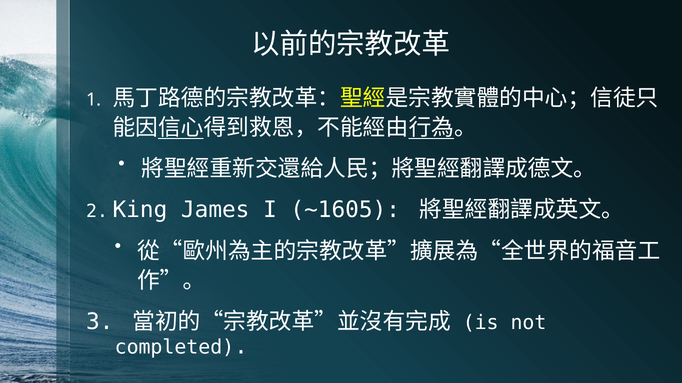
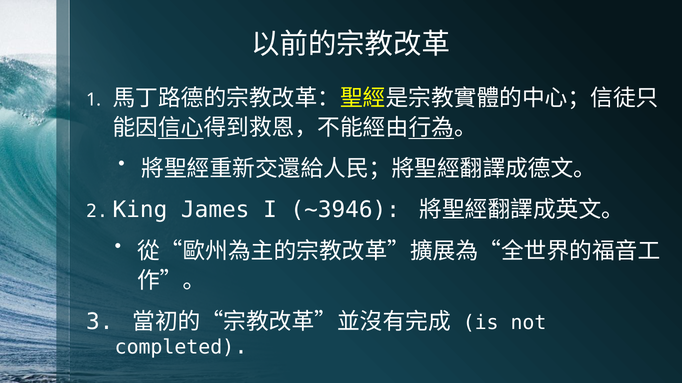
~1605: ~1605 -> ~3946
